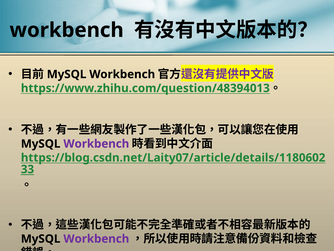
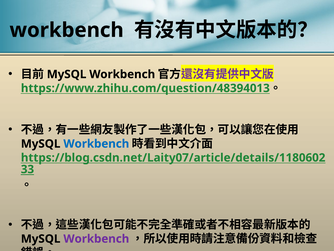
Workbench at (96, 144) colour: purple -> blue
